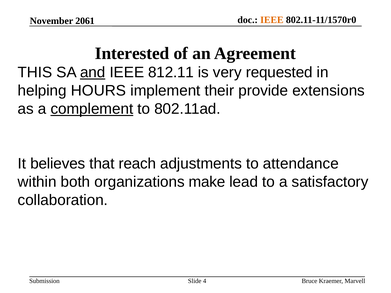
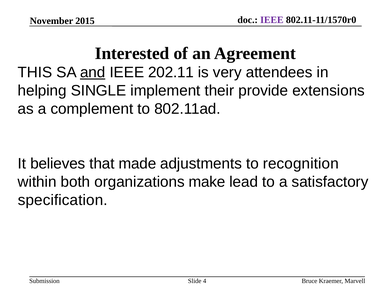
IEEE at (272, 20) colour: orange -> purple
2061: 2061 -> 2015
812.11: 812.11 -> 202.11
requested: requested -> attendees
HOURS: HOURS -> SINGLE
complement underline: present -> none
reach: reach -> made
attendance: attendance -> recognition
collaboration: collaboration -> specification
